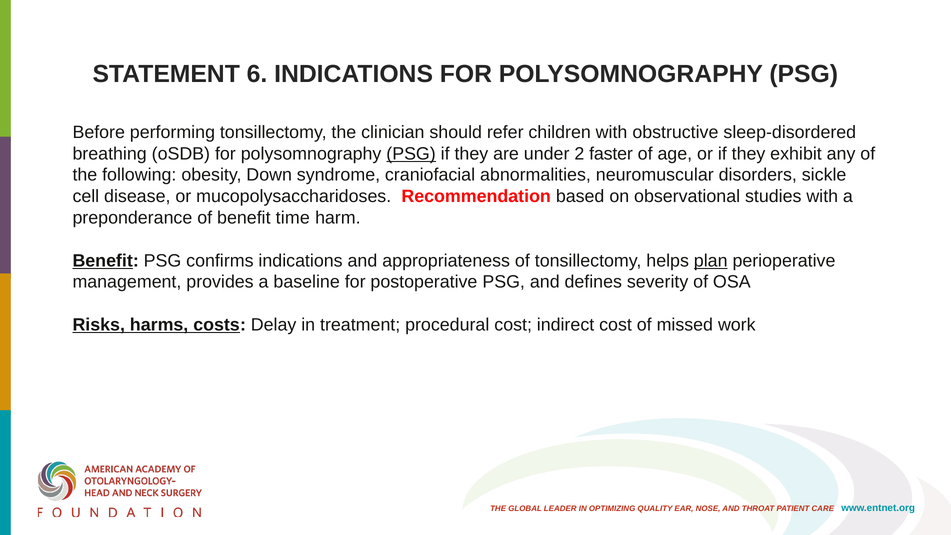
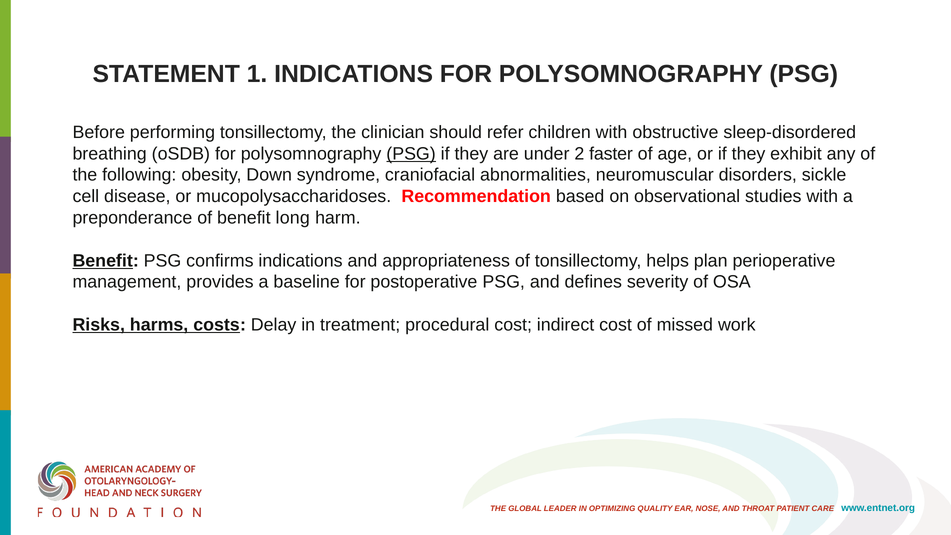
6: 6 -> 1
time: time -> long
plan underline: present -> none
